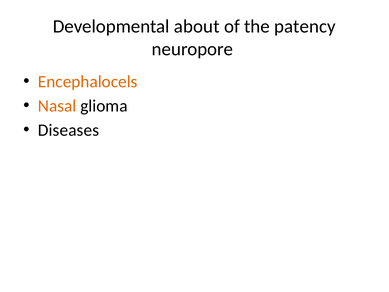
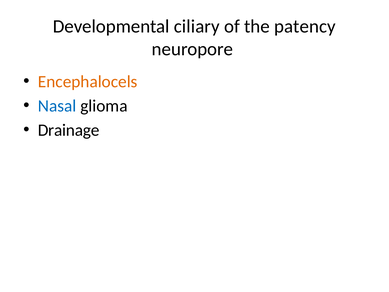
about: about -> ciliary
Nasal colour: orange -> blue
Diseases: Diseases -> Drainage
